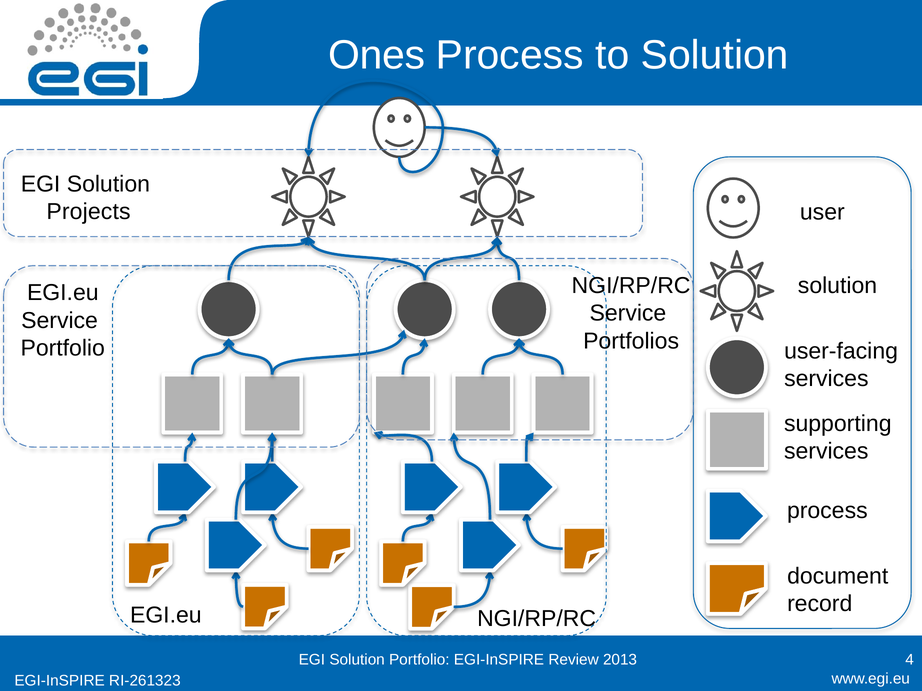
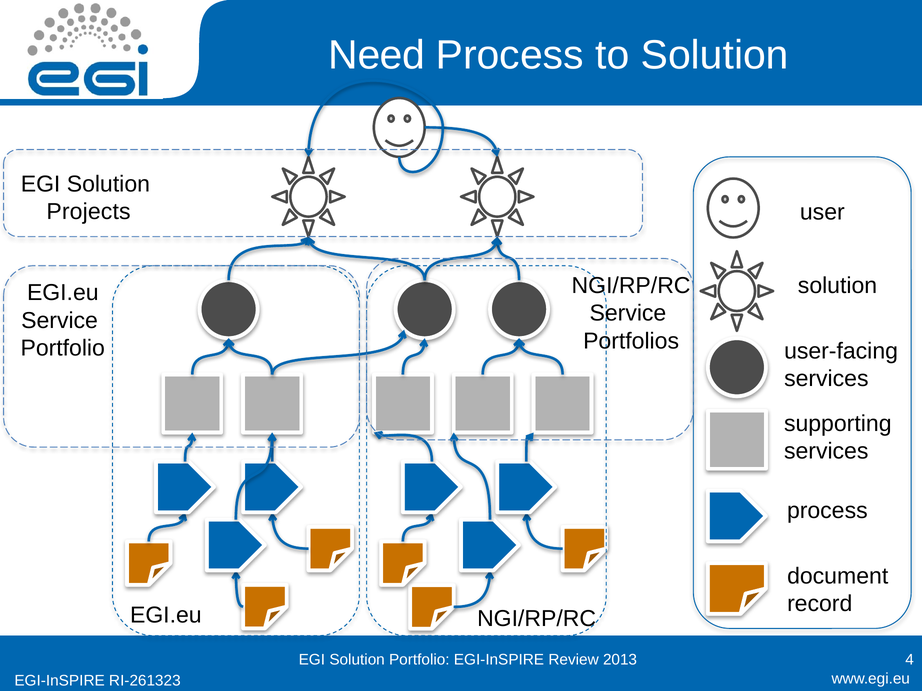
Ones: Ones -> Need
